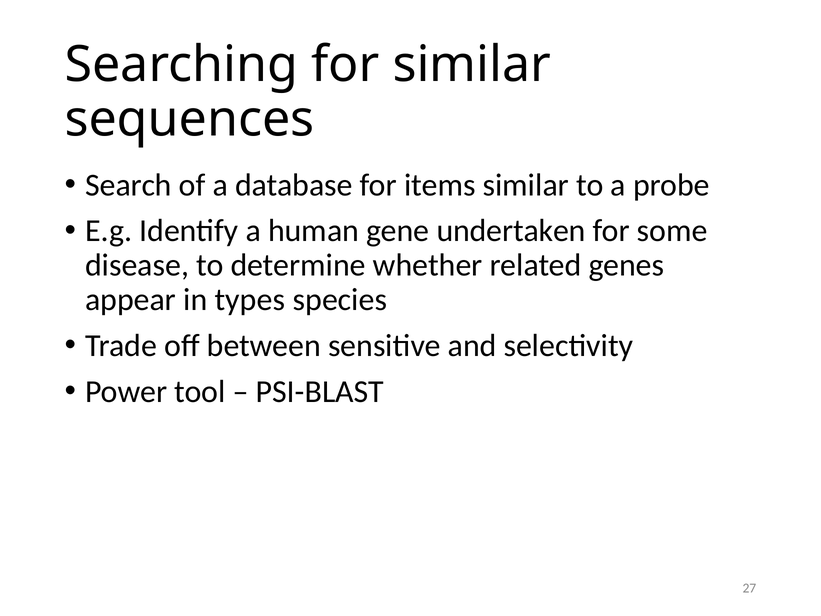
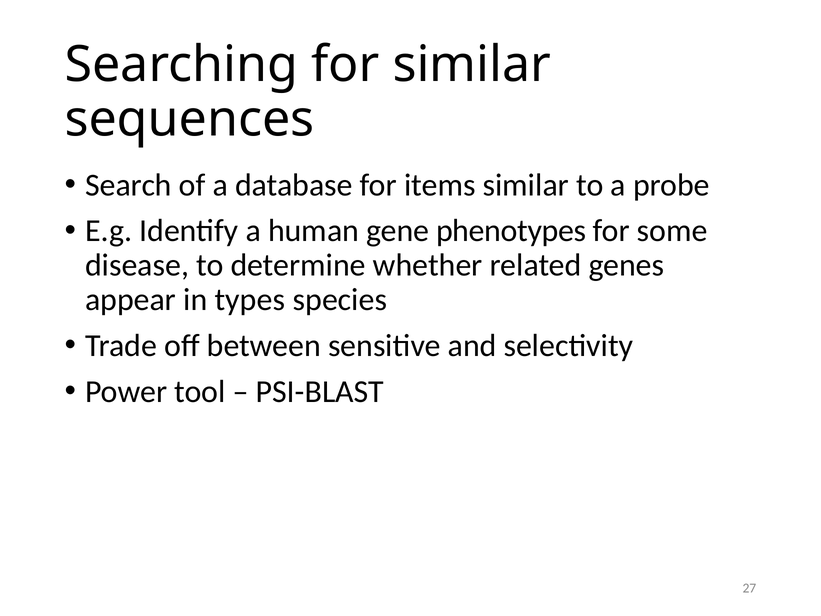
undertaken: undertaken -> phenotypes
